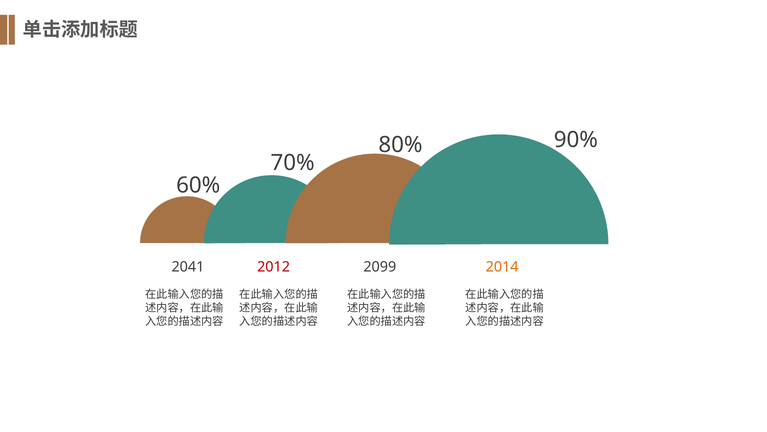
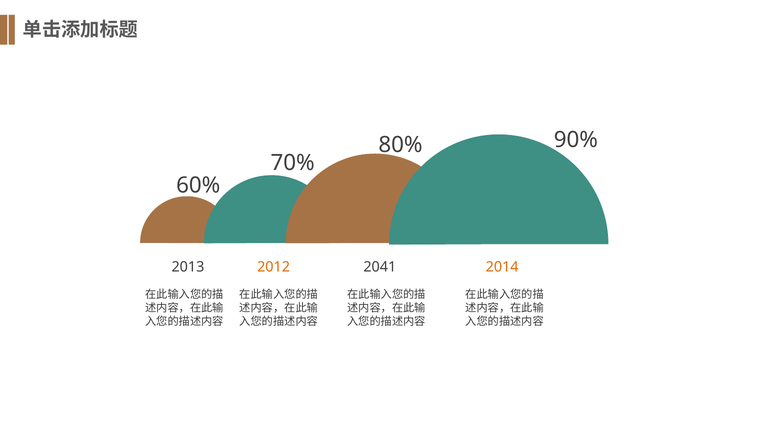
2041: 2041 -> 2013
2012 colour: red -> orange
2099: 2099 -> 2041
